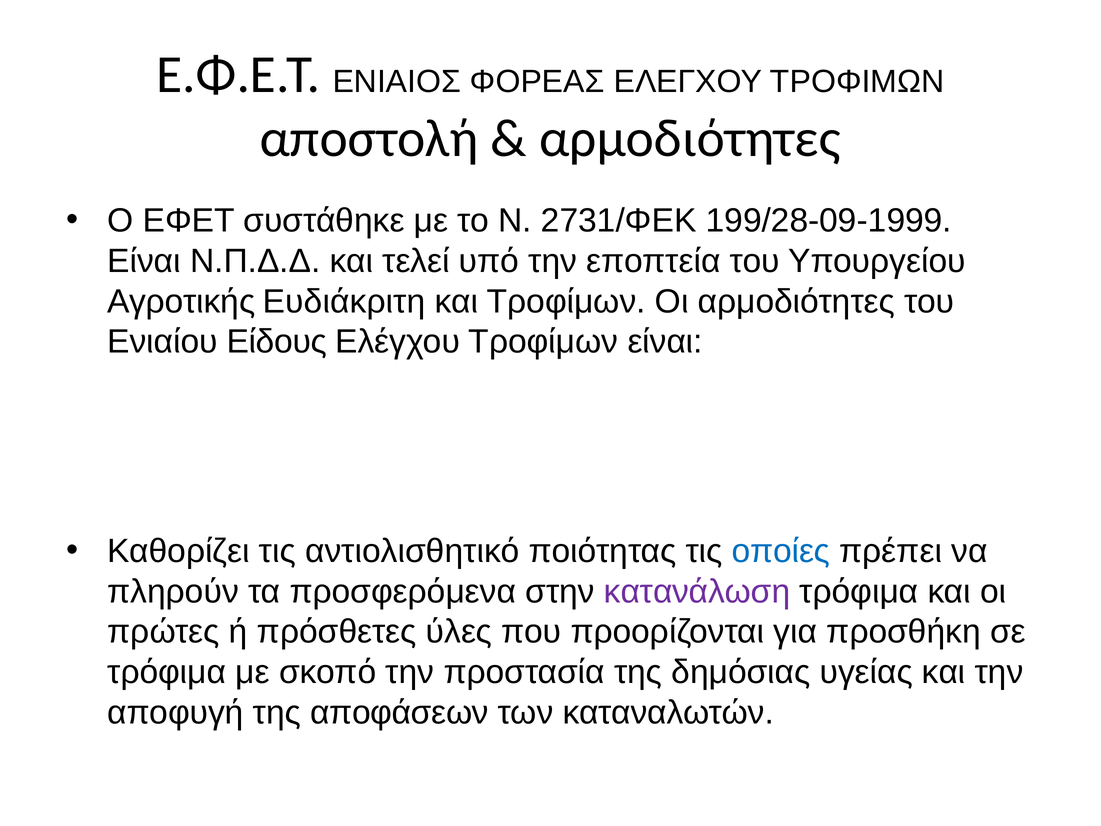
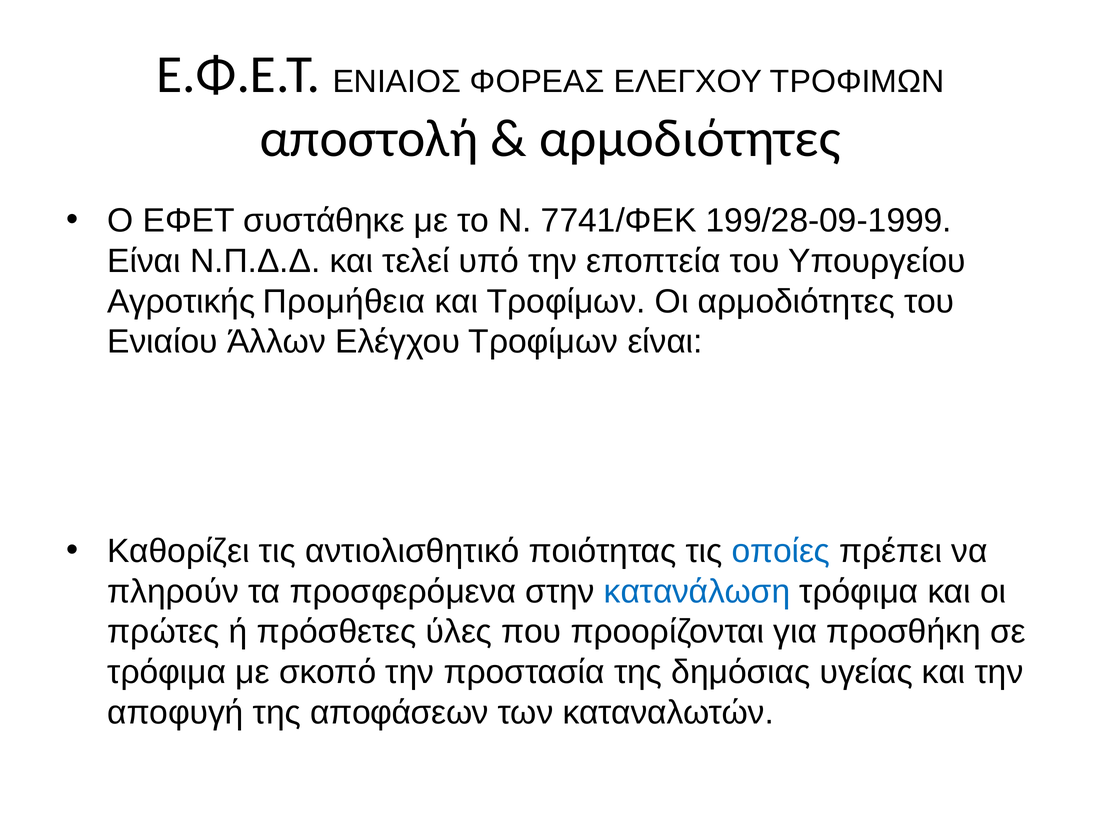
2731/ΦΕΚ: 2731/ΦΕΚ -> 7741/ΦΕΚ
Ευδιάκριτη: Ευδιάκριτη -> Προμήθεια
Είδους: Είδους -> Άλλων
κατανάλωση colour: purple -> blue
